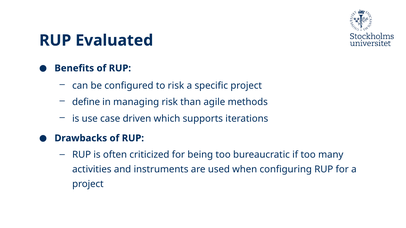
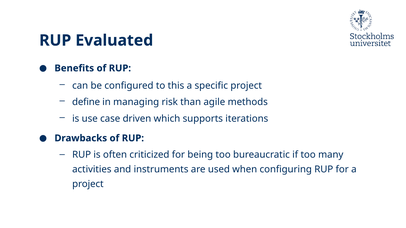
to risk: risk -> this
